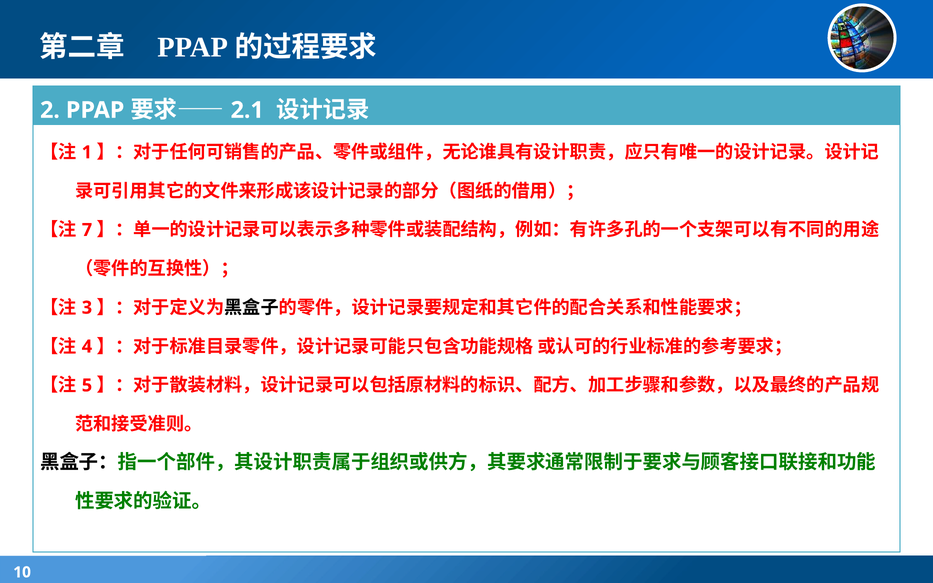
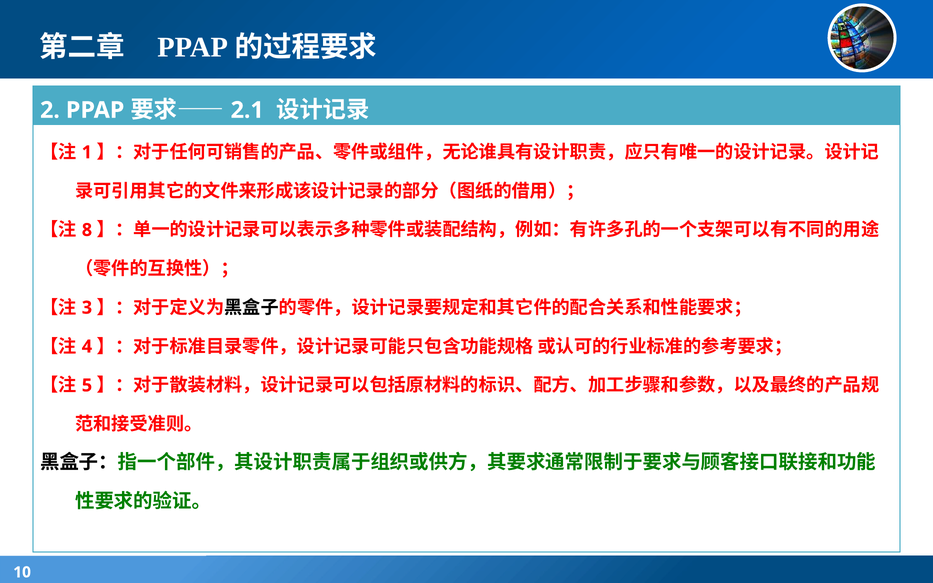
7: 7 -> 8
